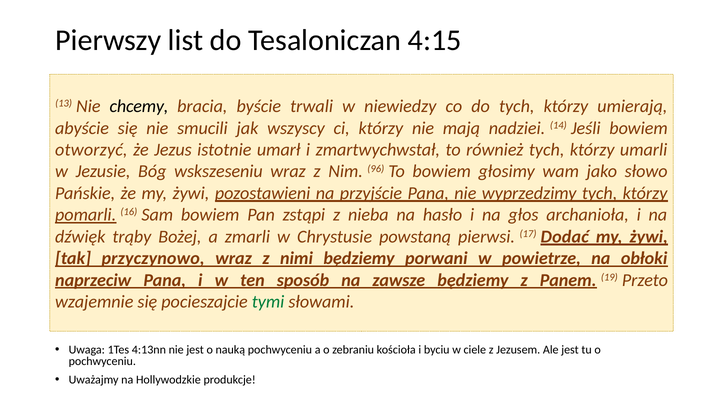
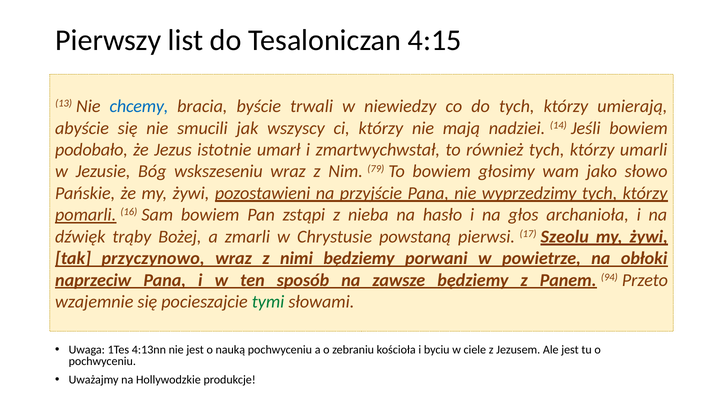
chcemy colour: black -> blue
otworzyć: otworzyć -> podobało
96: 96 -> 79
Dodać: Dodać -> Szeolu
19: 19 -> 94
